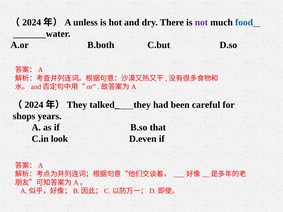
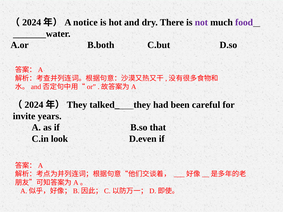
unless: unless -> notice
food colour: blue -> purple
shops: shops -> invite
